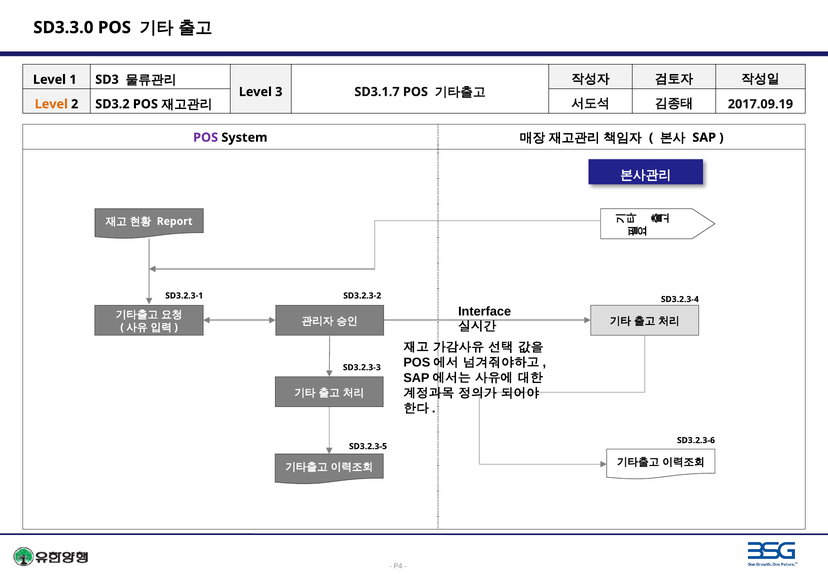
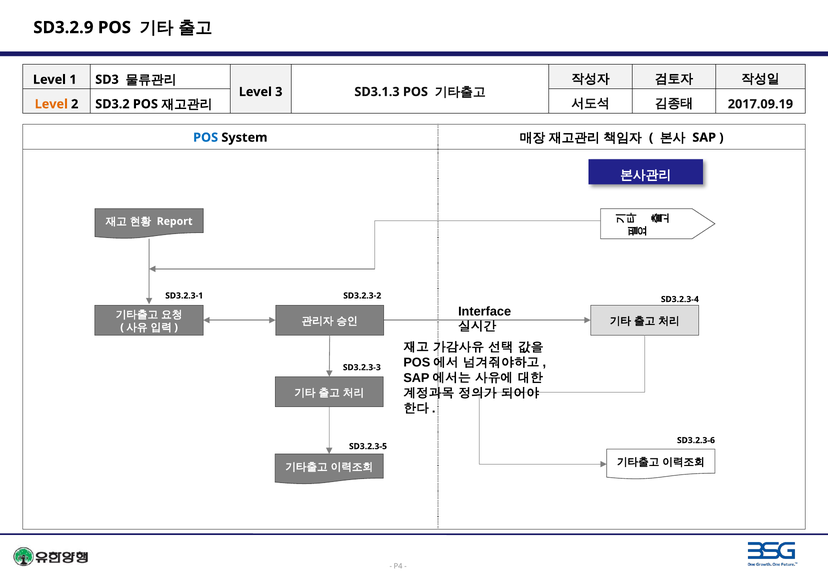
SD3.3.0: SD3.3.0 -> SD3.2.9
SD3.1.7: SD3.1.7 -> SD3.1.3
POS at (206, 137) colour: purple -> blue
